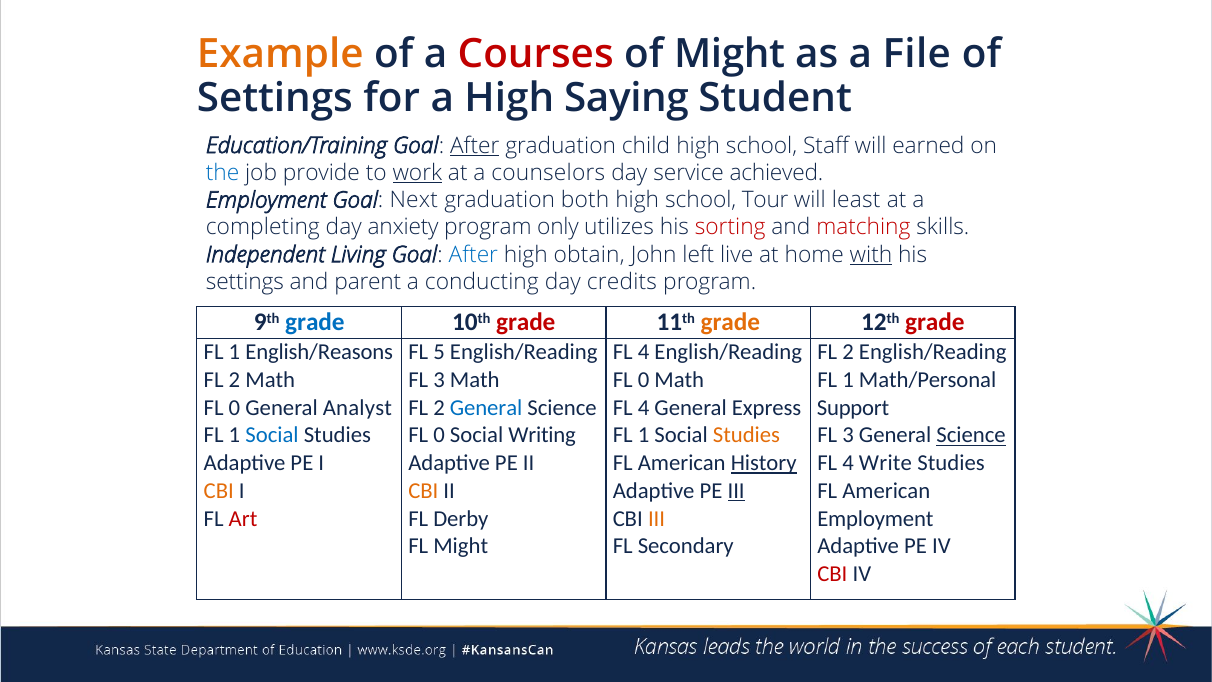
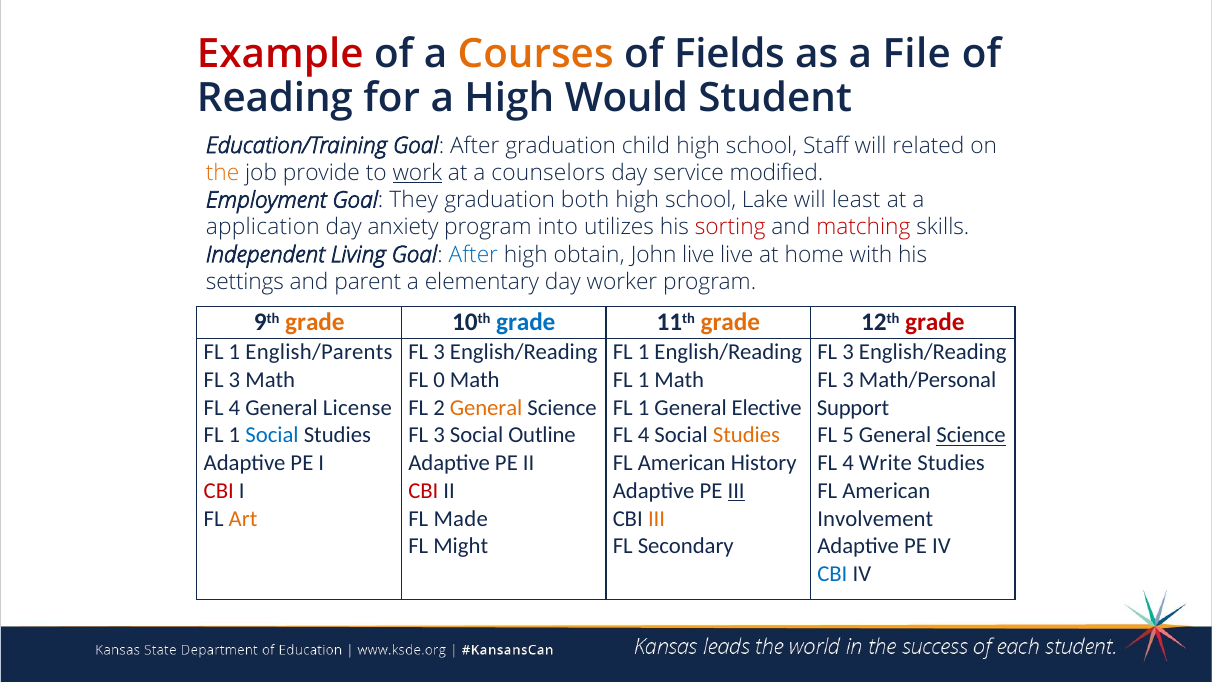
Example colour: orange -> red
Courses colour: red -> orange
of Might: Might -> Fields
Settings at (275, 98): Settings -> Reading
Saying: Saying -> Would
After at (475, 145) underline: present -> none
earned: earned -> related
the colour: blue -> orange
achieved: achieved -> modified
Next: Next -> They
Tour: Tour -> Lake
completing: completing -> application
only: only -> into
John left: left -> live
with underline: present -> none
conducting: conducting -> elementary
credits: credits -> worker
grade at (315, 322) colour: blue -> orange
grade at (526, 322) colour: red -> blue
English/Reasons: English/Reasons -> English/Parents
5 at (439, 352): 5 -> 3
4 at (644, 352): 4 -> 1
2 at (848, 352): 2 -> 3
2 at (234, 380): 2 -> 3
3 at (439, 380): 3 -> 0
0 at (644, 380): 0 -> 1
1 at (848, 380): 1 -> 3
0 at (234, 408): 0 -> 4
Analyst: Analyst -> License
General at (486, 408) colour: blue -> orange
4 at (644, 408): 4 -> 1
Express: Express -> Elective
0 at (439, 435): 0 -> 3
Writing: Writing -> Outline
1 at (644, 435): 1 -> 4
3 at (848, 435): 3 -> 5
History underline: present -> none
CBI at (219, 491) colour: orange -> red
CBI at (423, 491) colour: orange -> red
Art colour: red -> orange
Derby: Derby -> Made
Employment at (875, 518): Employment -> Involvement
CBI at (832, 574) colour: red -> blue
